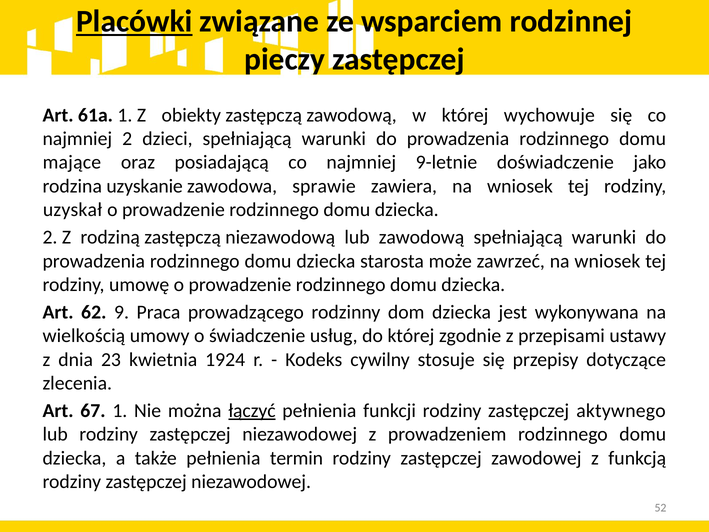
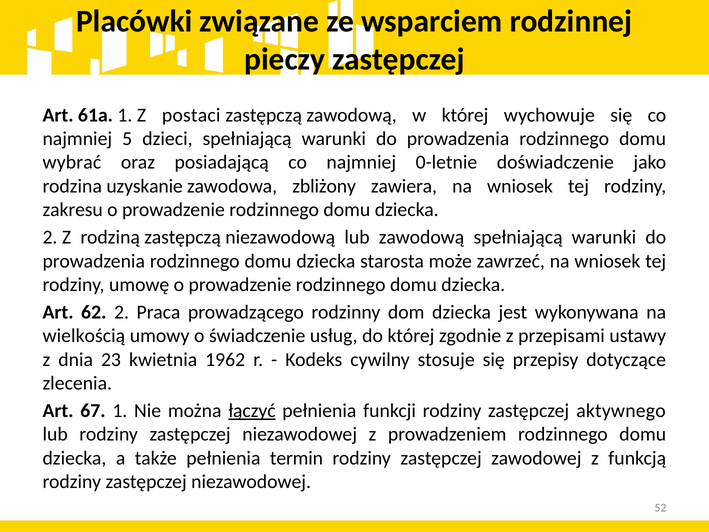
Placówki underline: present -> none
obiekty: obiekty -> postaci
najmniej 2: 2 -> 5
mające: mające -> wybrać
9-letnie: 9-letnie -> 0-letnie
sprawie: sprawie -> zbliżony
uzyskał: uzyskał -> zakresu
62 9: 9 -> 2
1924: 1924 -> 1962
